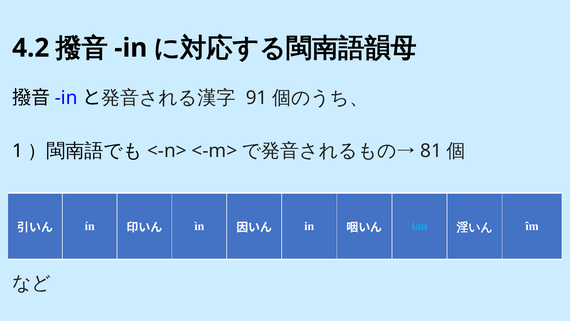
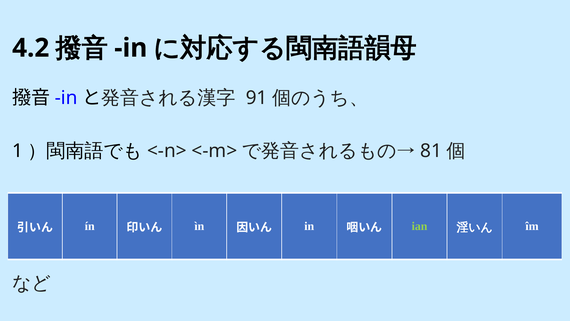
ian colour: light blue -> light green
